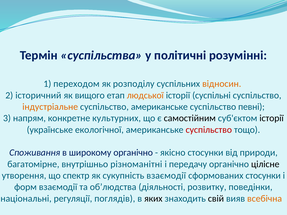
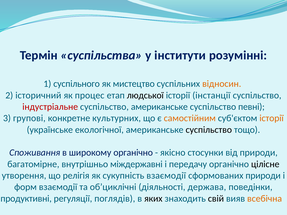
політичні: політичні -> інститути
переходом: переходом -> суспільного
розподілу: розподілу -> мистецтво
вищого: вищого -> процес
людської colour: orange -> black
суспільні: суспільні -> інстанції
індустріальне colour: orange -> red
напрям: напрям -> групові
самостійним colour: black -> orange
історії at (272, 118) colour: black -> orange
суспільство at (209, 130) colour: red -> black
різноманітні: різноманітні -> міждержавні
спектр: спектр -> релігія
сформованих стосунки: стосунки -> природи
об’людства: об’людства -> об’циклічні
розвитку: розвитку -> держава
національні: національні -> продуктивні
